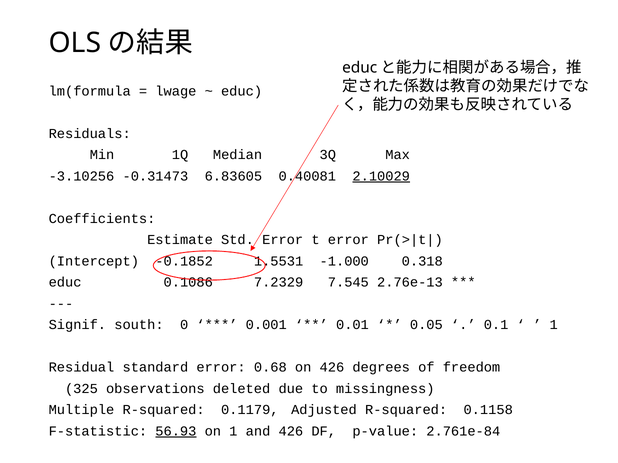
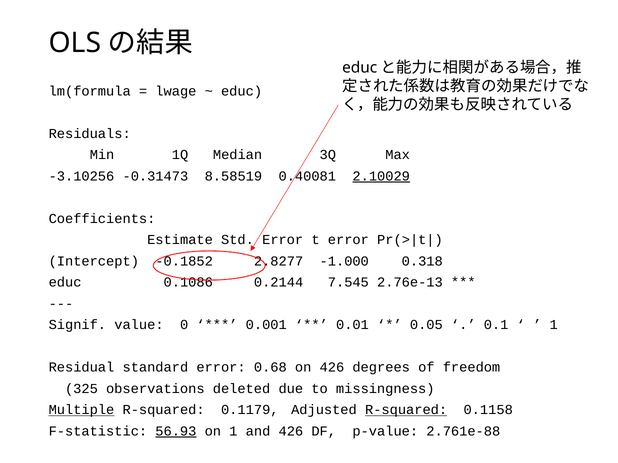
6.83605: 6.83605 -> 8.58519
1.5531: 1.5531 -> 2.8277
7.2329: 7.2329 -> 0.2144
south: south -> value
Multiple underline: none -> present
R-squared at (406, 410) underline: none -> present
2.761e-84: 2.761e-84 -> 2.761e-88
